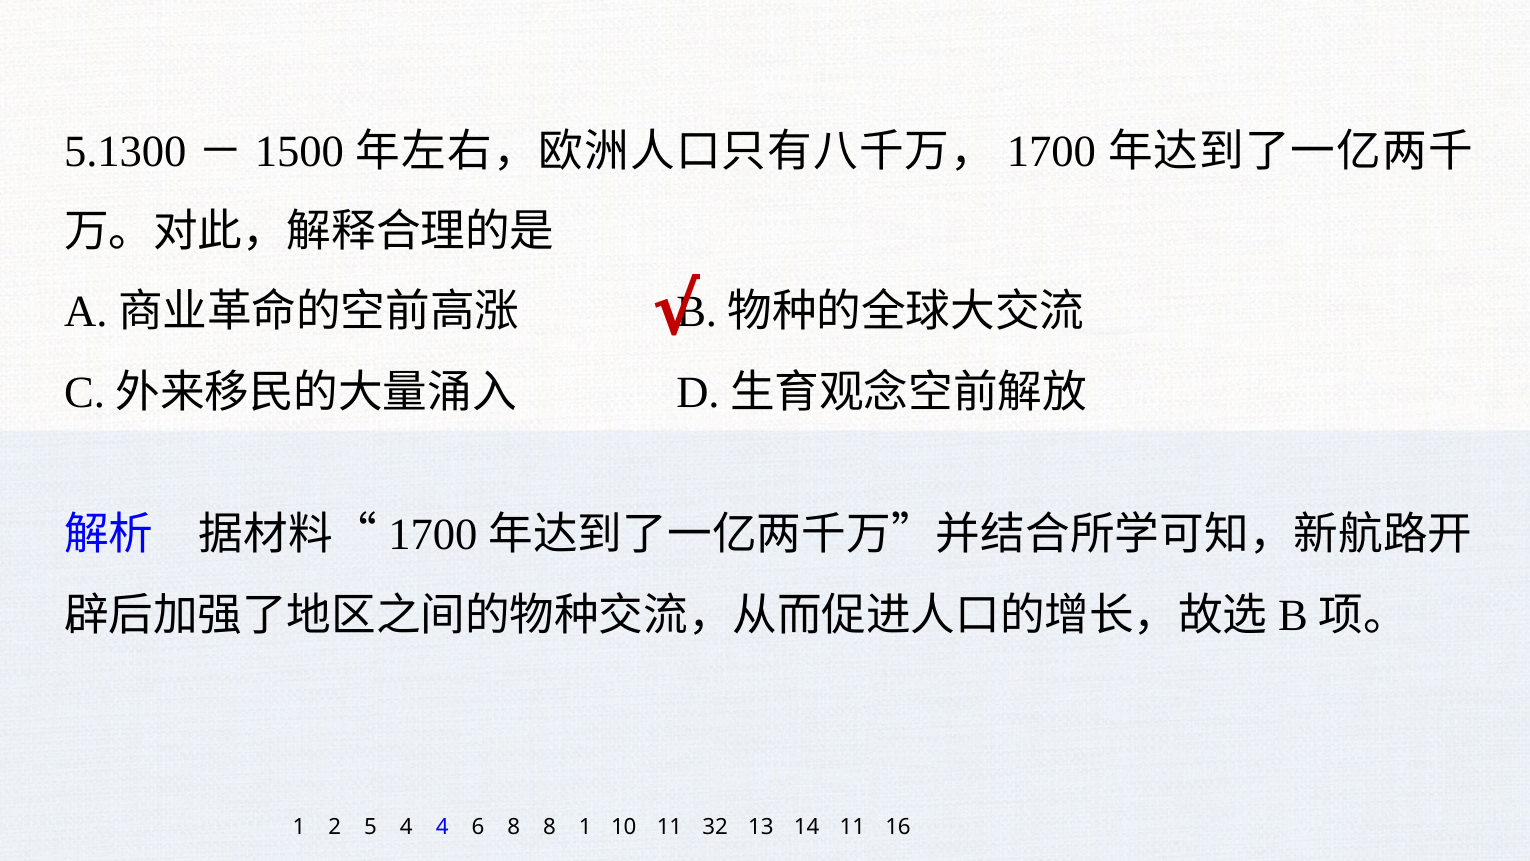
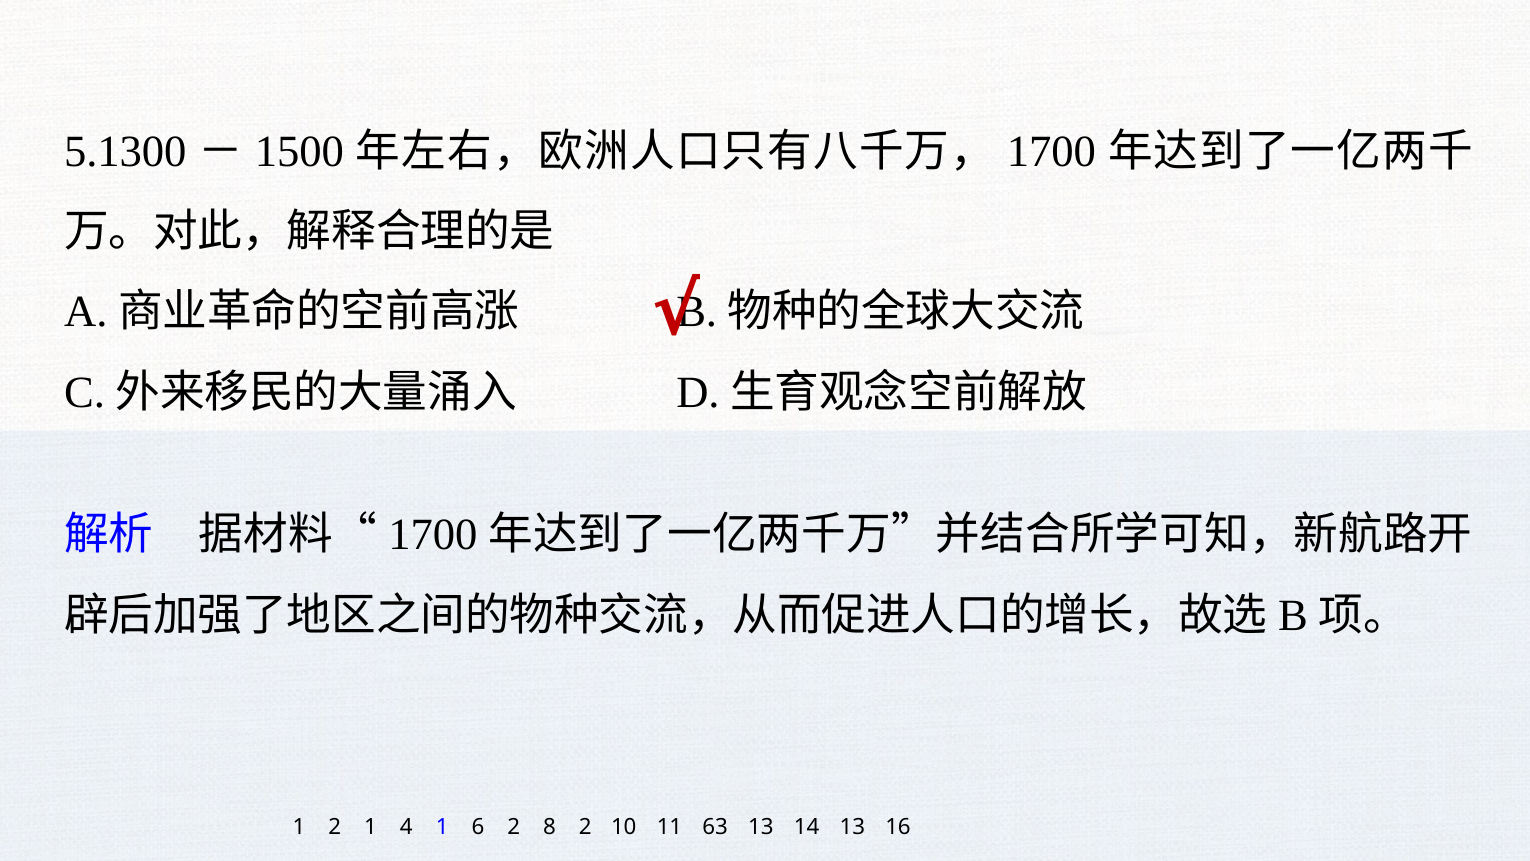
2 5: 5 -> 1
4 4: 4 -> 1
6 8: 8 -> 2
8 1: 1 -> 2
32: 32 -> 63
14 11: 11 -> 13
